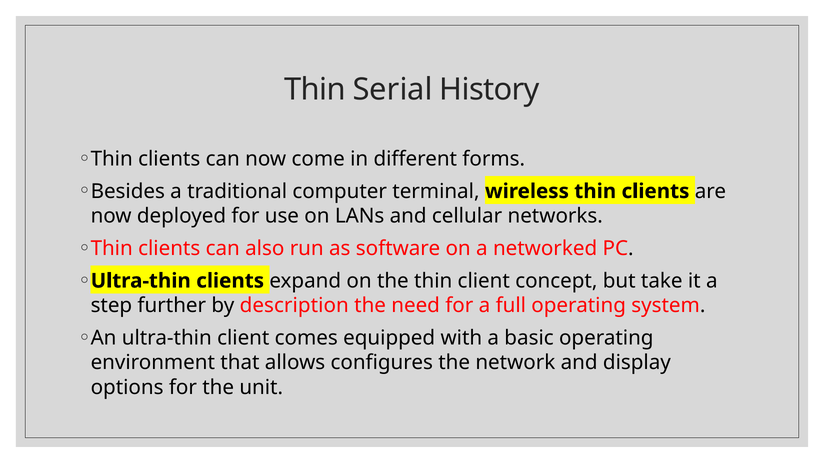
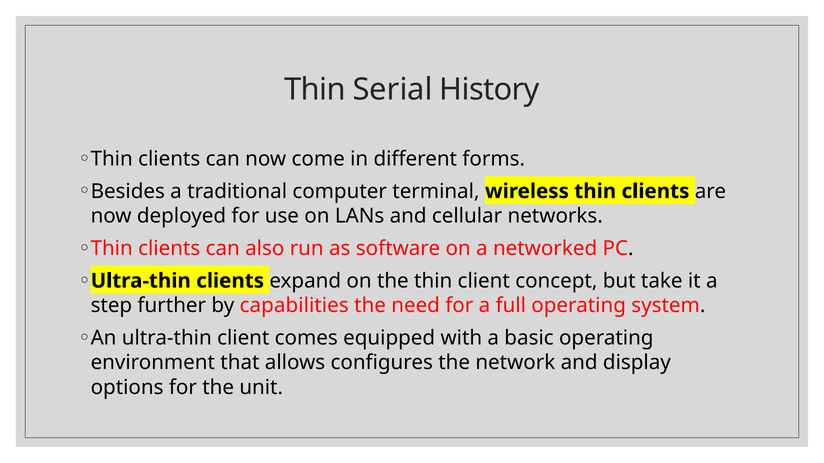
description: description -> capabilities
